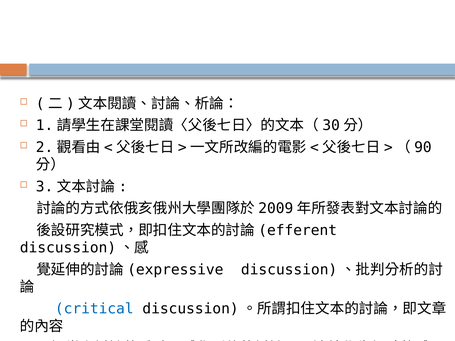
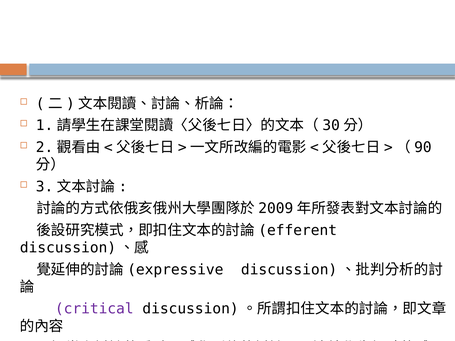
critical colour: blue -> purple
